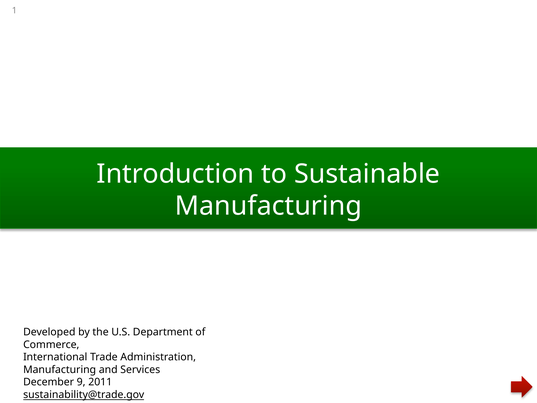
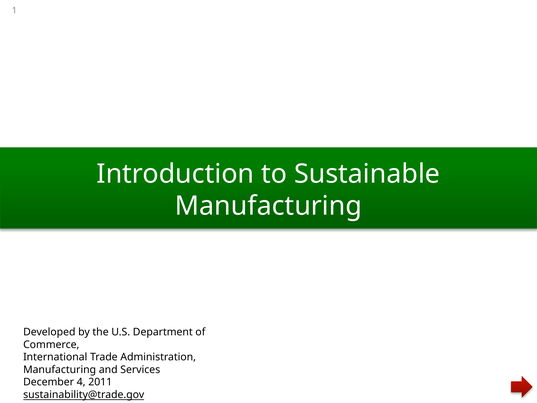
9: 9 -> 4
